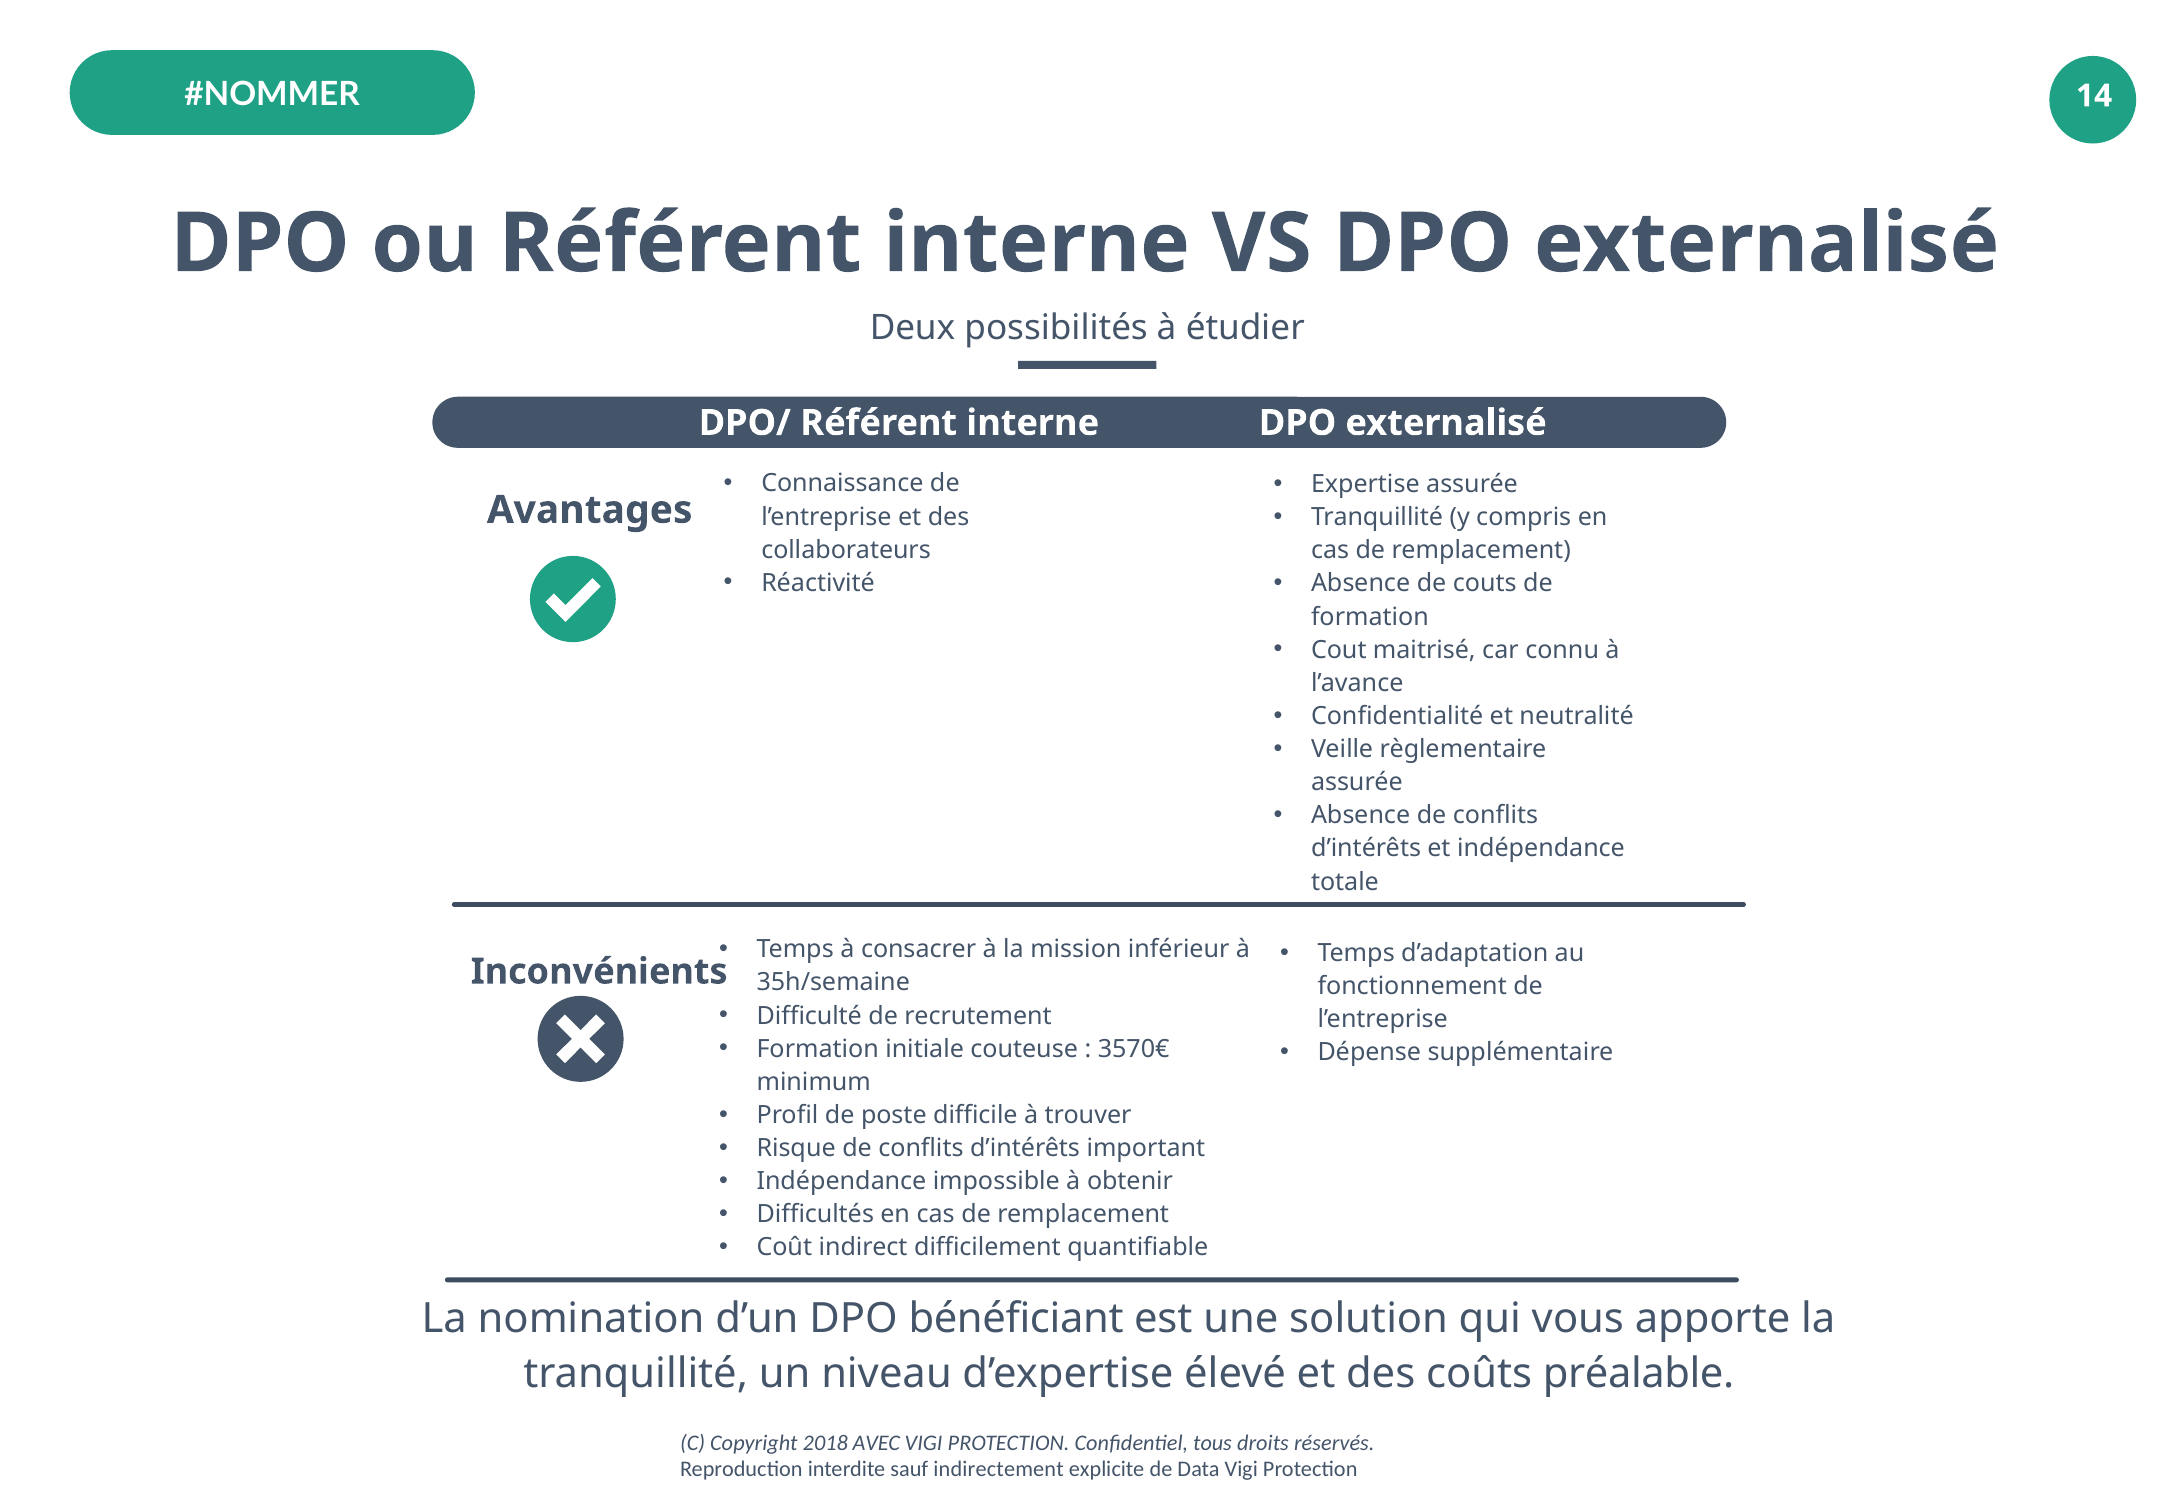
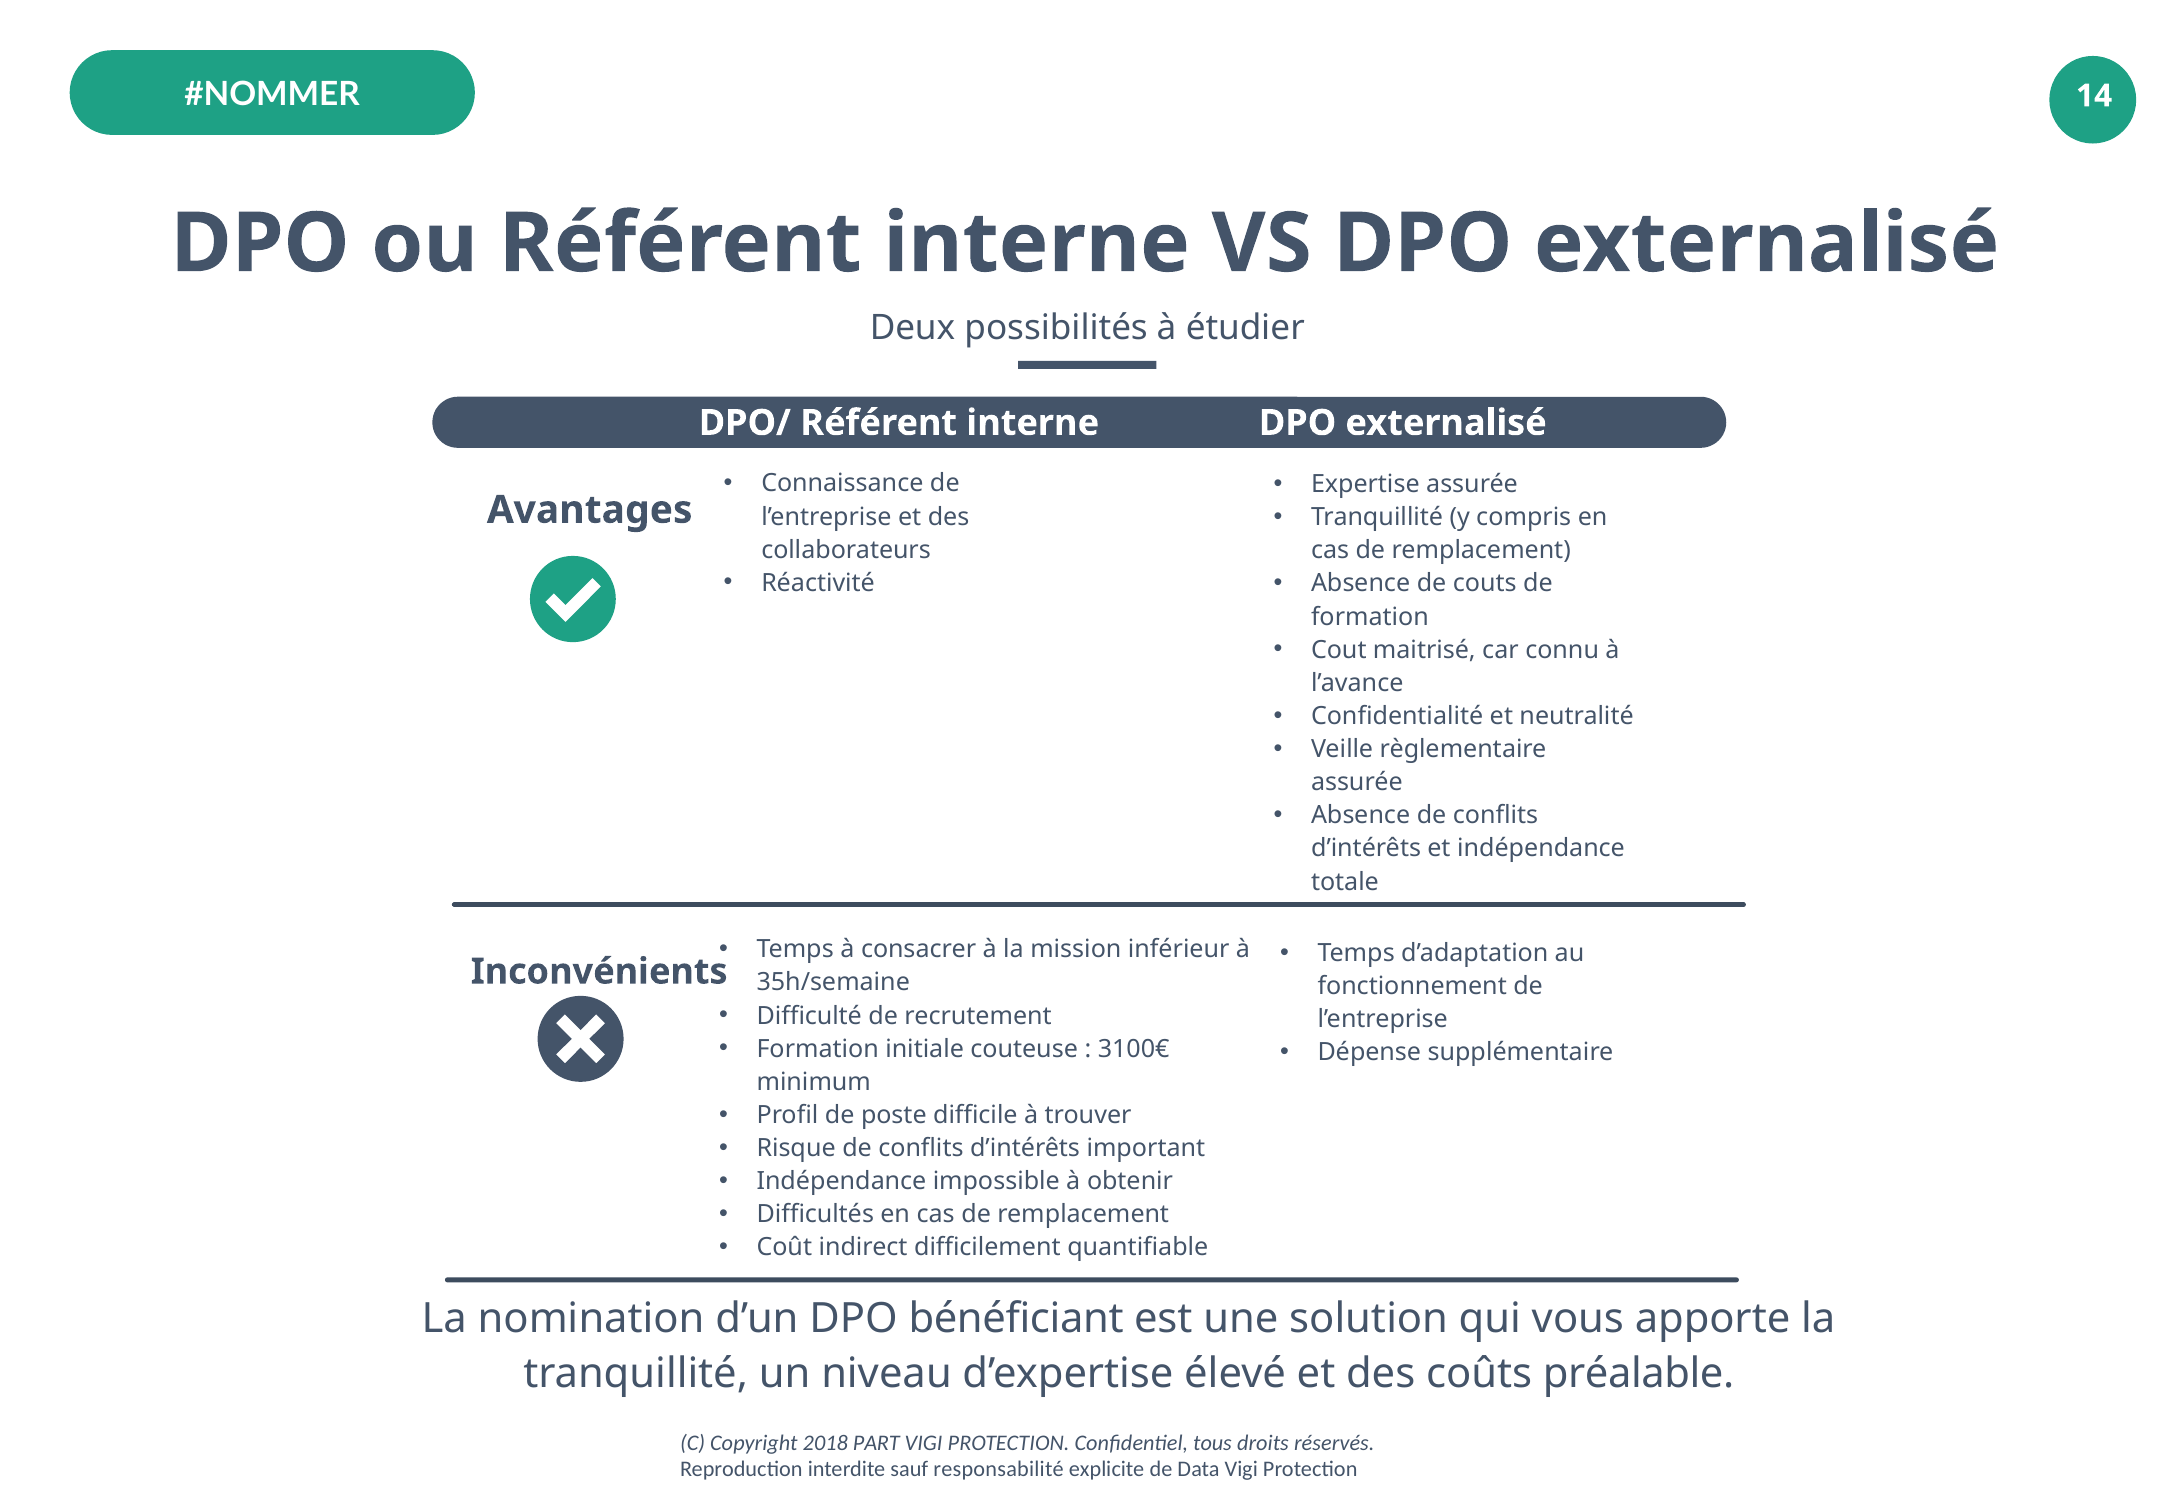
3570€: 3570€ -> 3100€
AVEC: AVEC -> PART
indirectement: indirectement -> responsabilité
